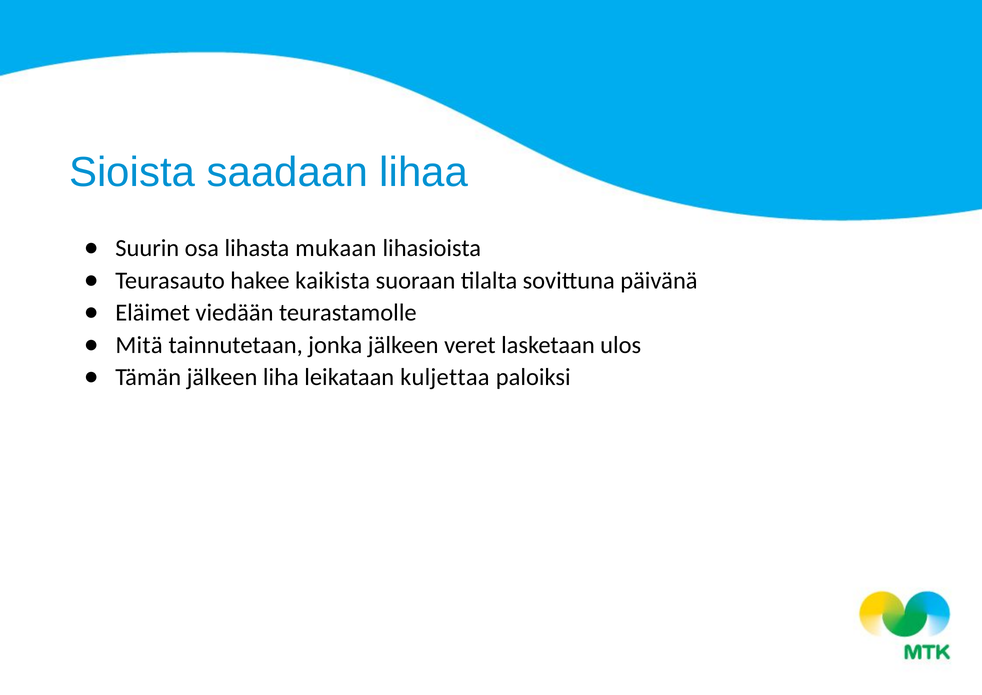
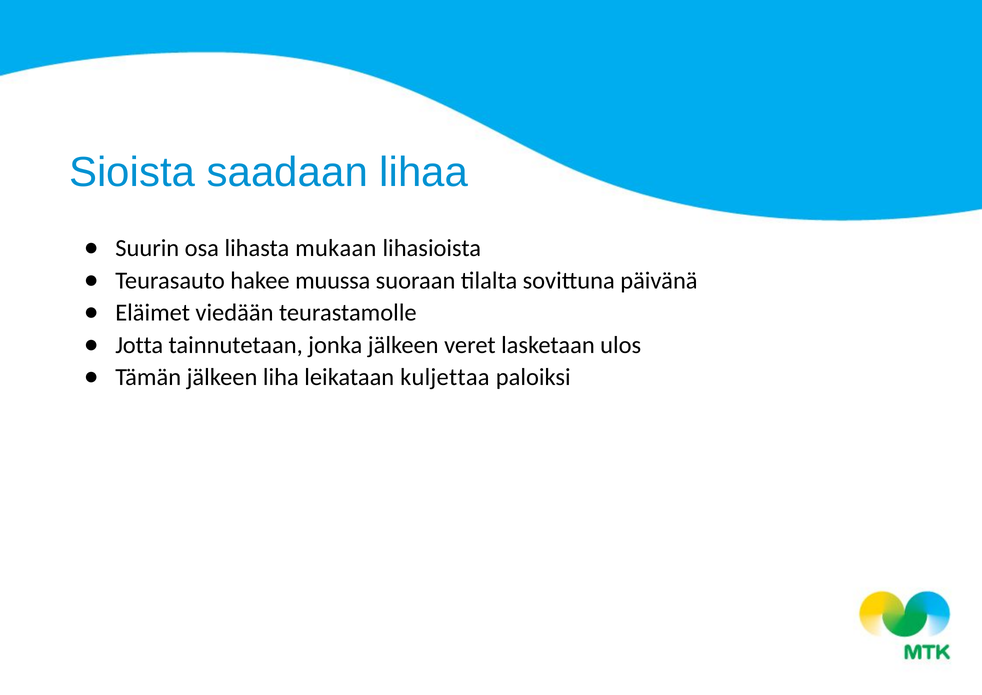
kaikista: kaikista -> muussa
Mitä: Mitä -> Jotta
